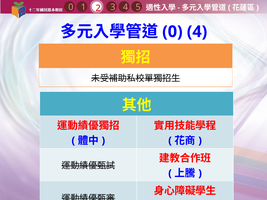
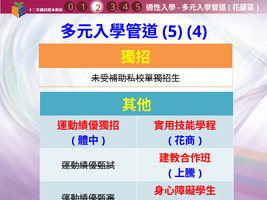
0 at (172, 32): 0 -> 5
